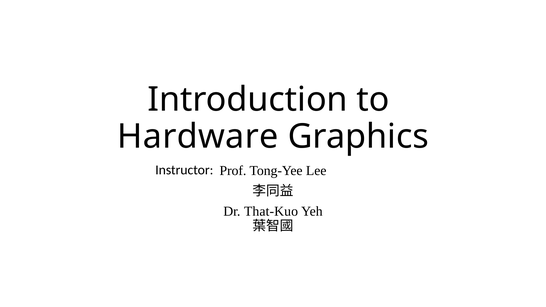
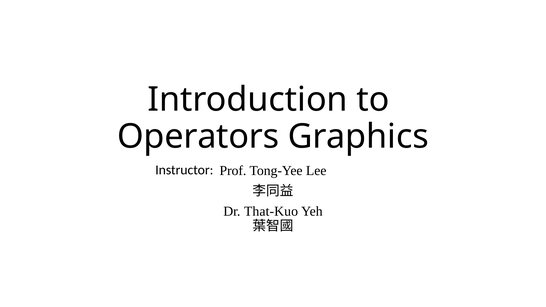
Hardware: Hardware -> Operators
